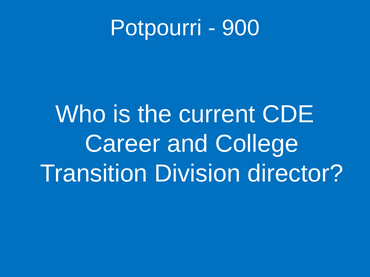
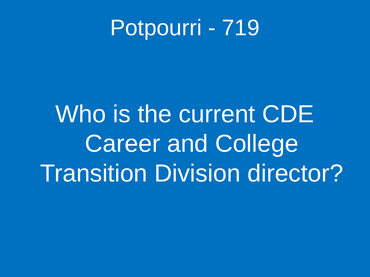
900: 900 -> 719
